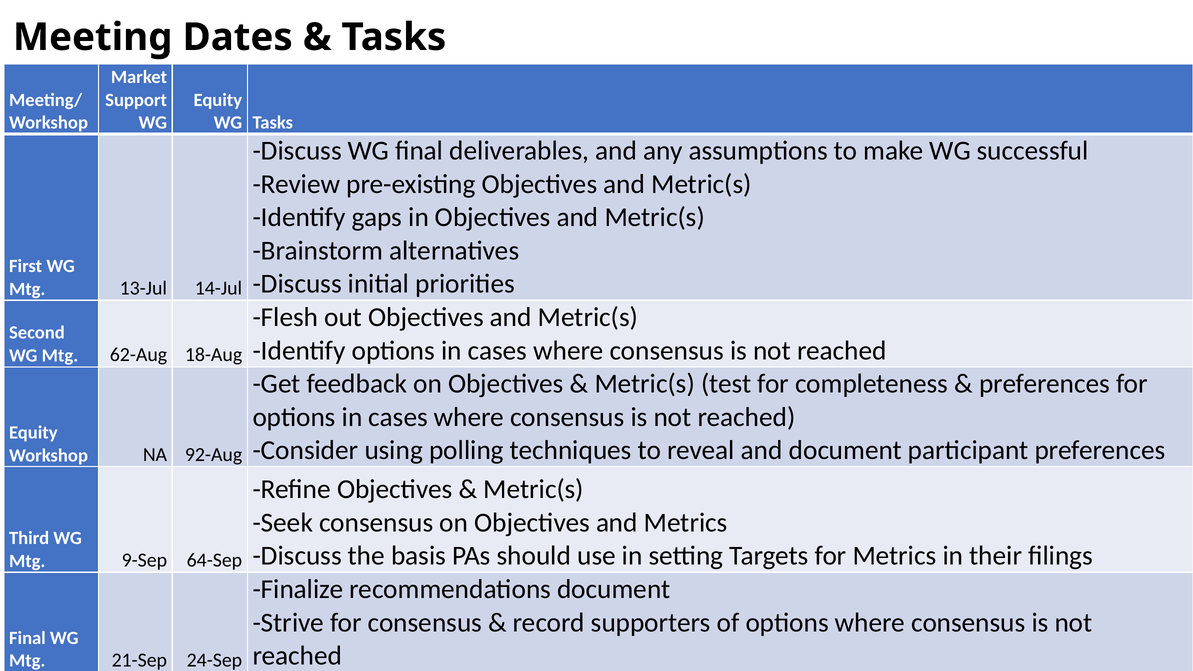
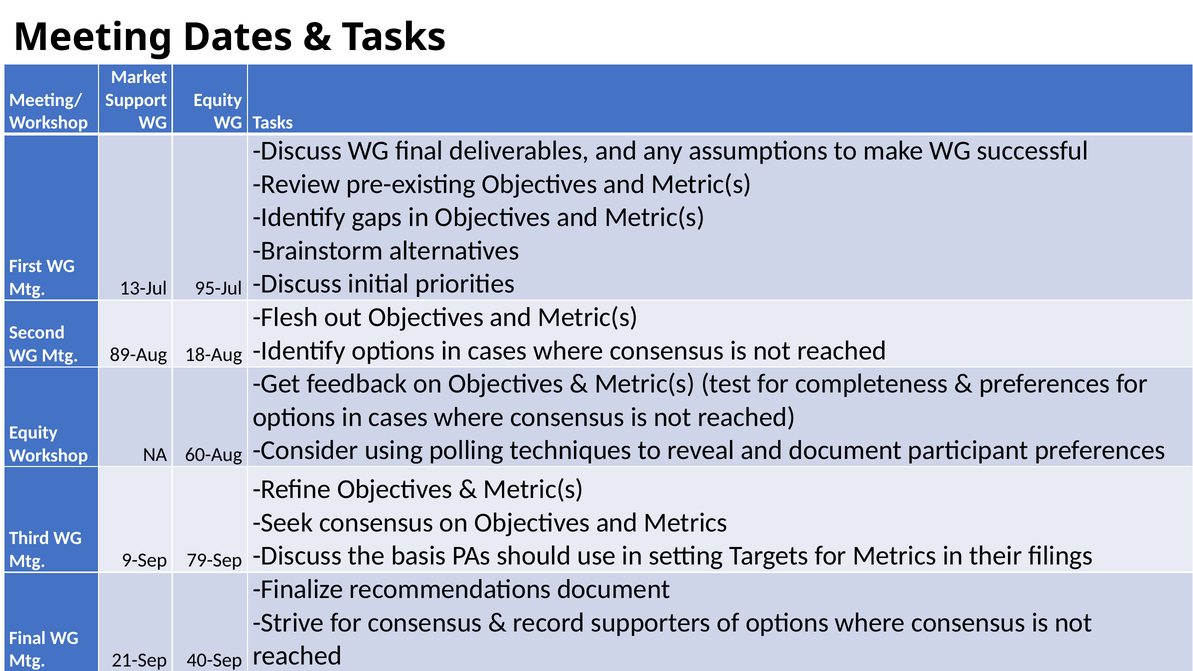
14-Jul: 14-Jul -> 95-Jul
62-Aug: 62-Aug -> 89-Aug
92-Aug: 92-Aug -> 60-Aug
64-Sep: 64-Sep -> 79-Sep
24-Sep: 24-Sep -> 40-Sep
